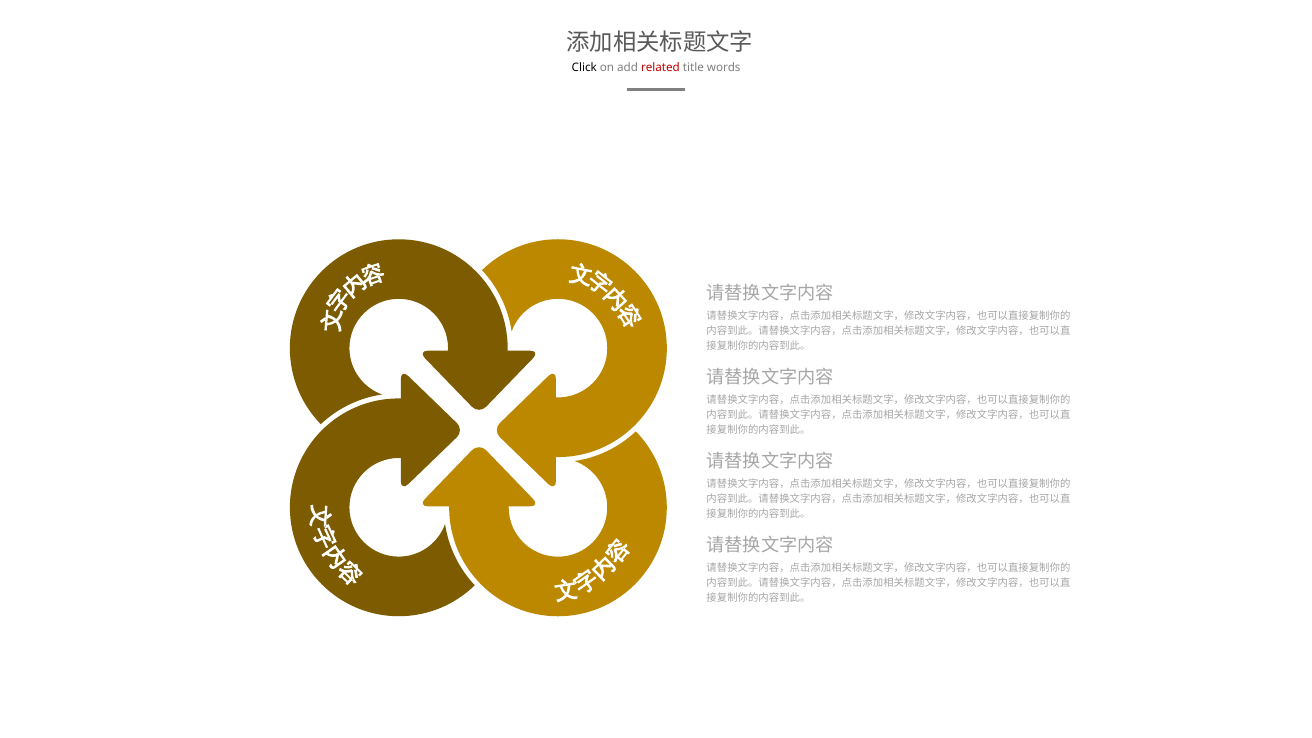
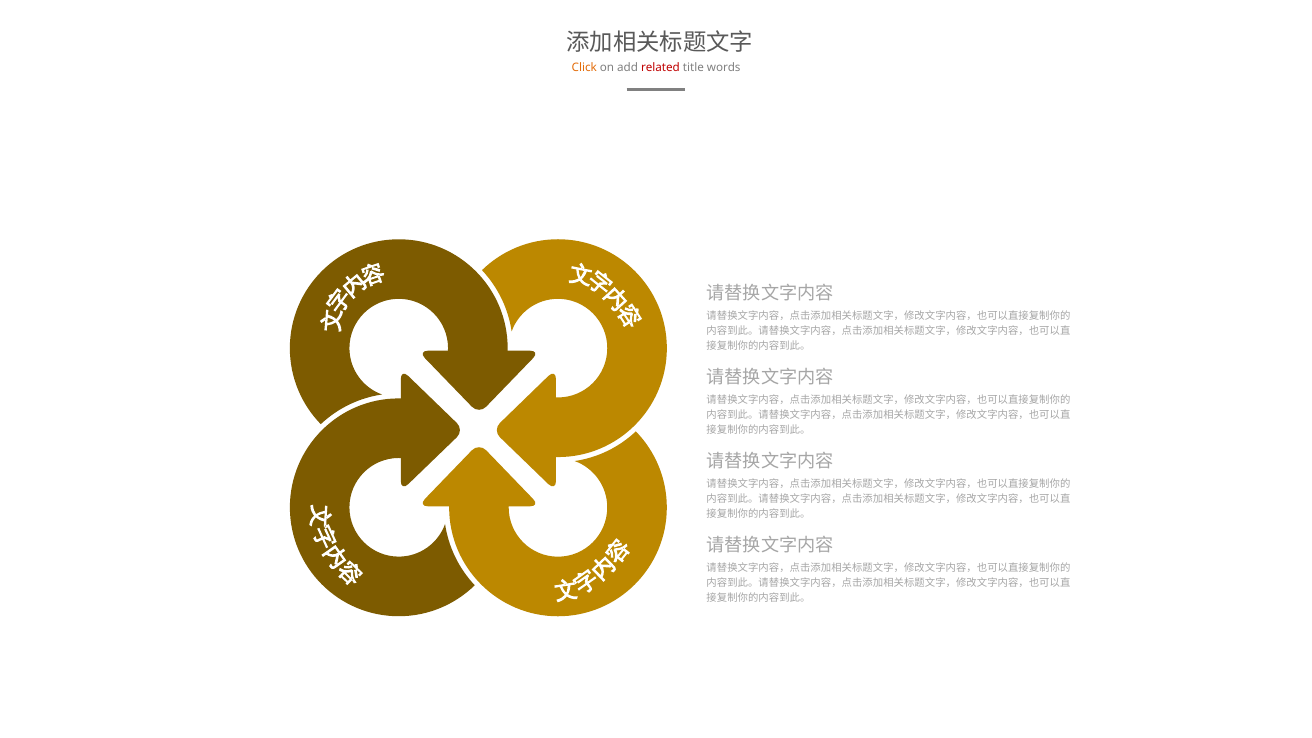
Click colour: black -> orange
